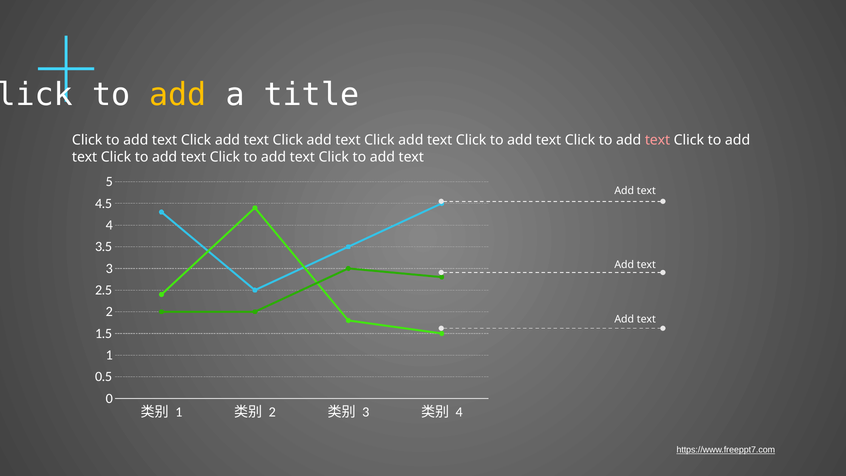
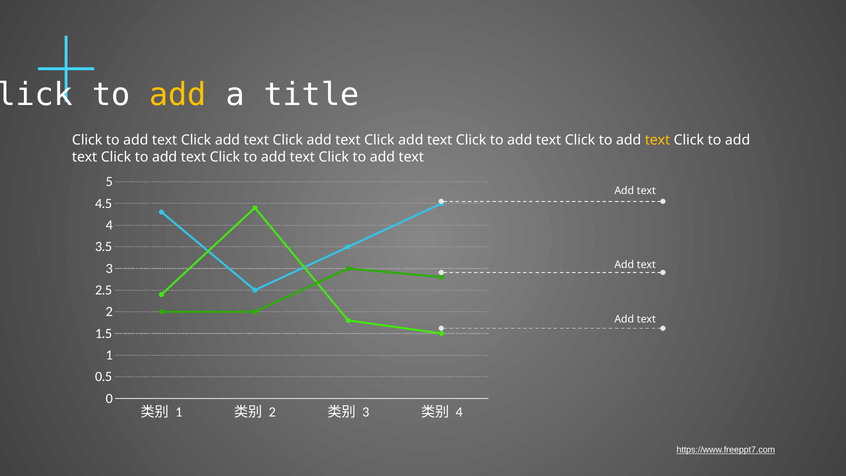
text at (658, 140) colour: pink -> yellow
